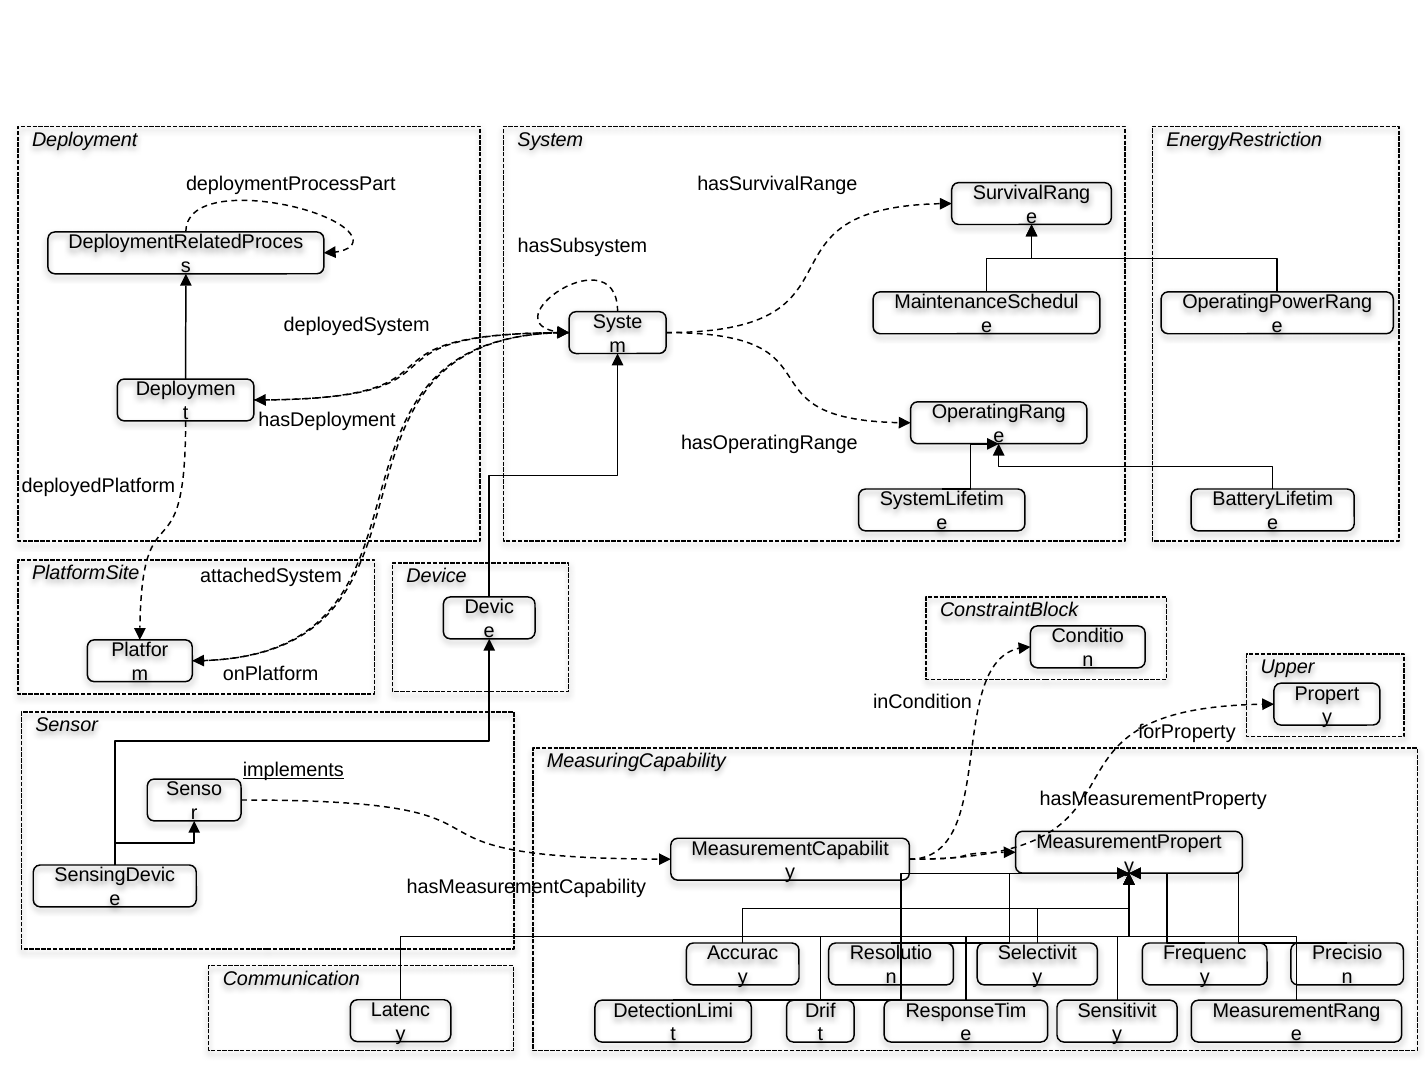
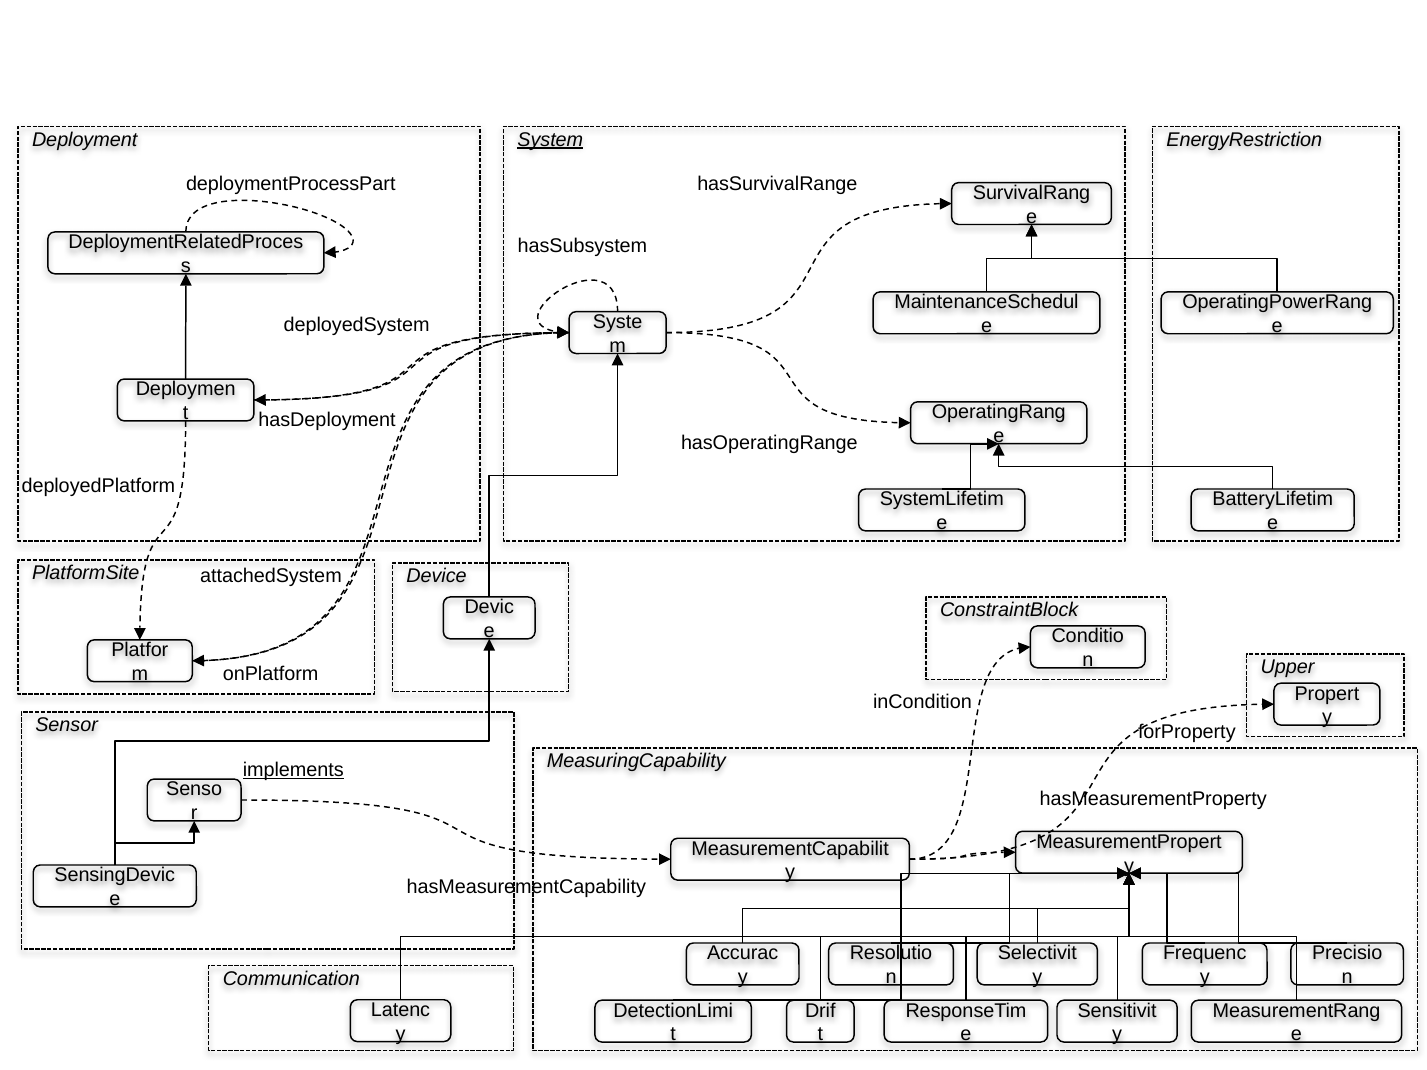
System underline: none -> present
